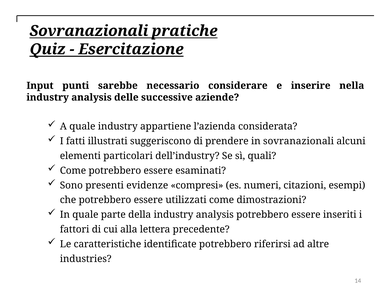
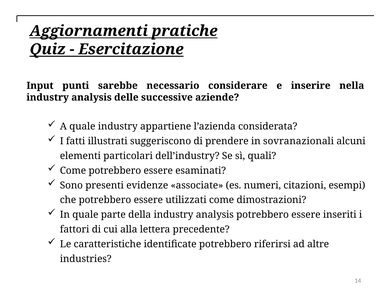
Sovranazionali at (89, 31): Sovranazionali -> Aggiornamenti
compresi: compresi -> associate
